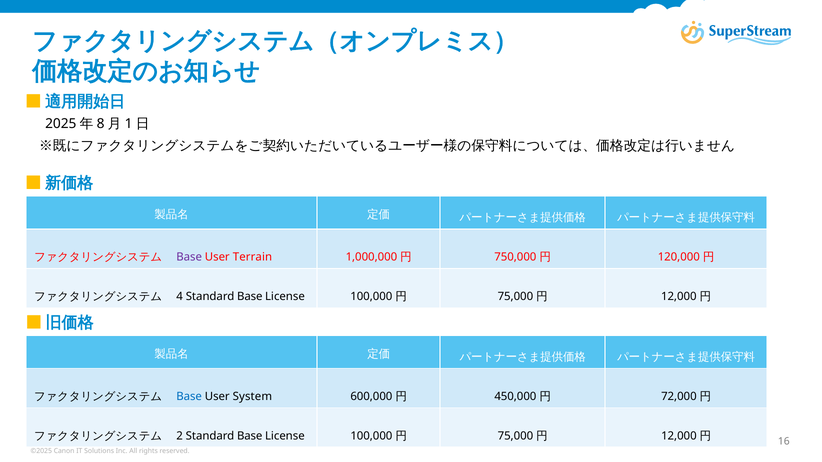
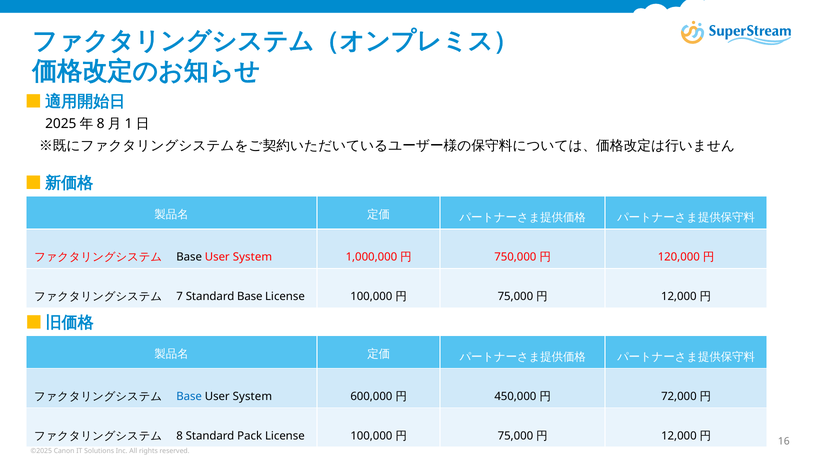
Base at (189, 257) colour: purple -> black
Terrain at (252, 257): Terrain -> System
4: 4 -> 7
2: 2 -> 8
Base at (250, 436): Base -> Pack
